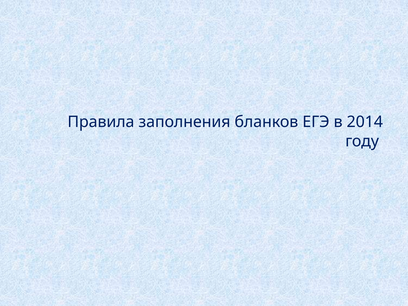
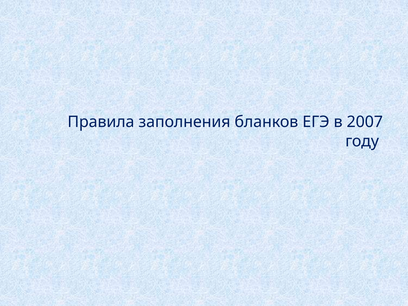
2014: 2014 -> 2007
